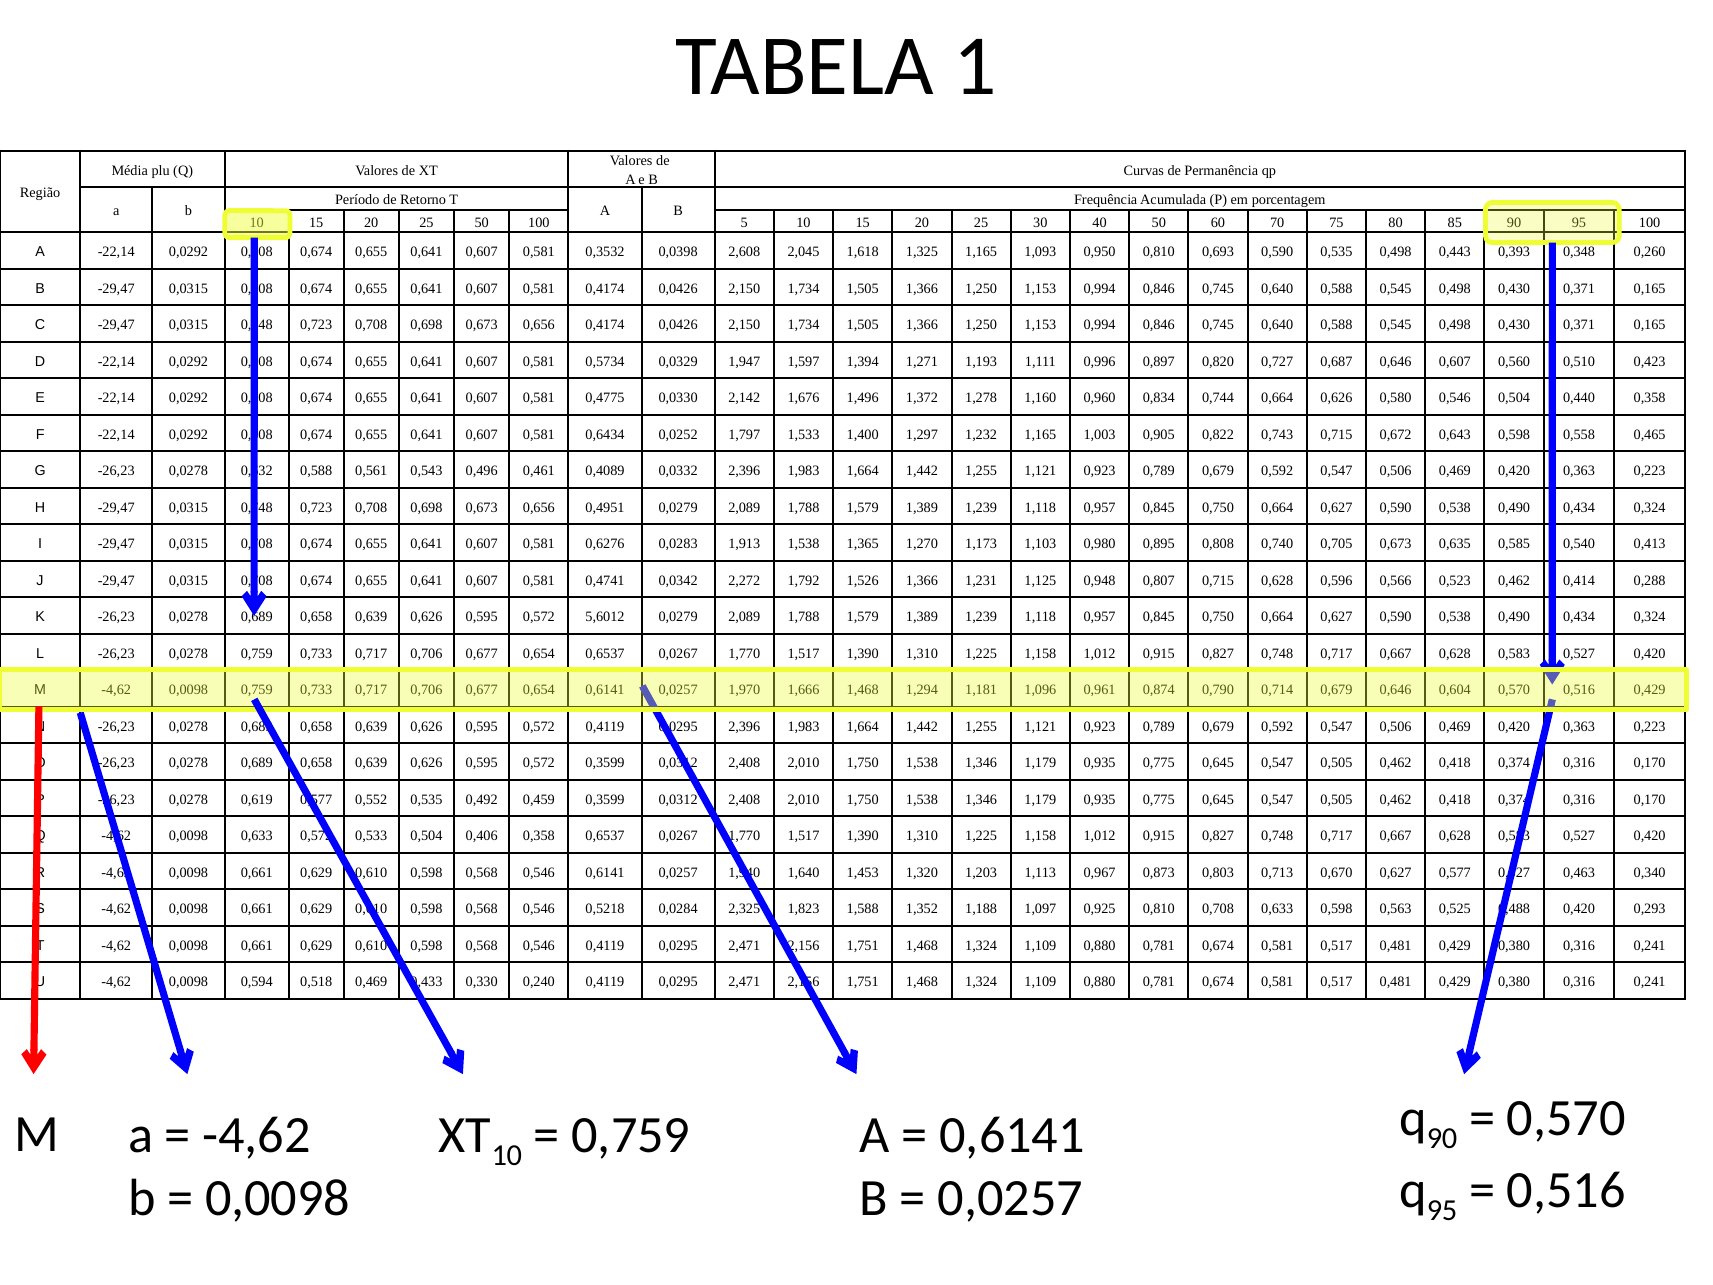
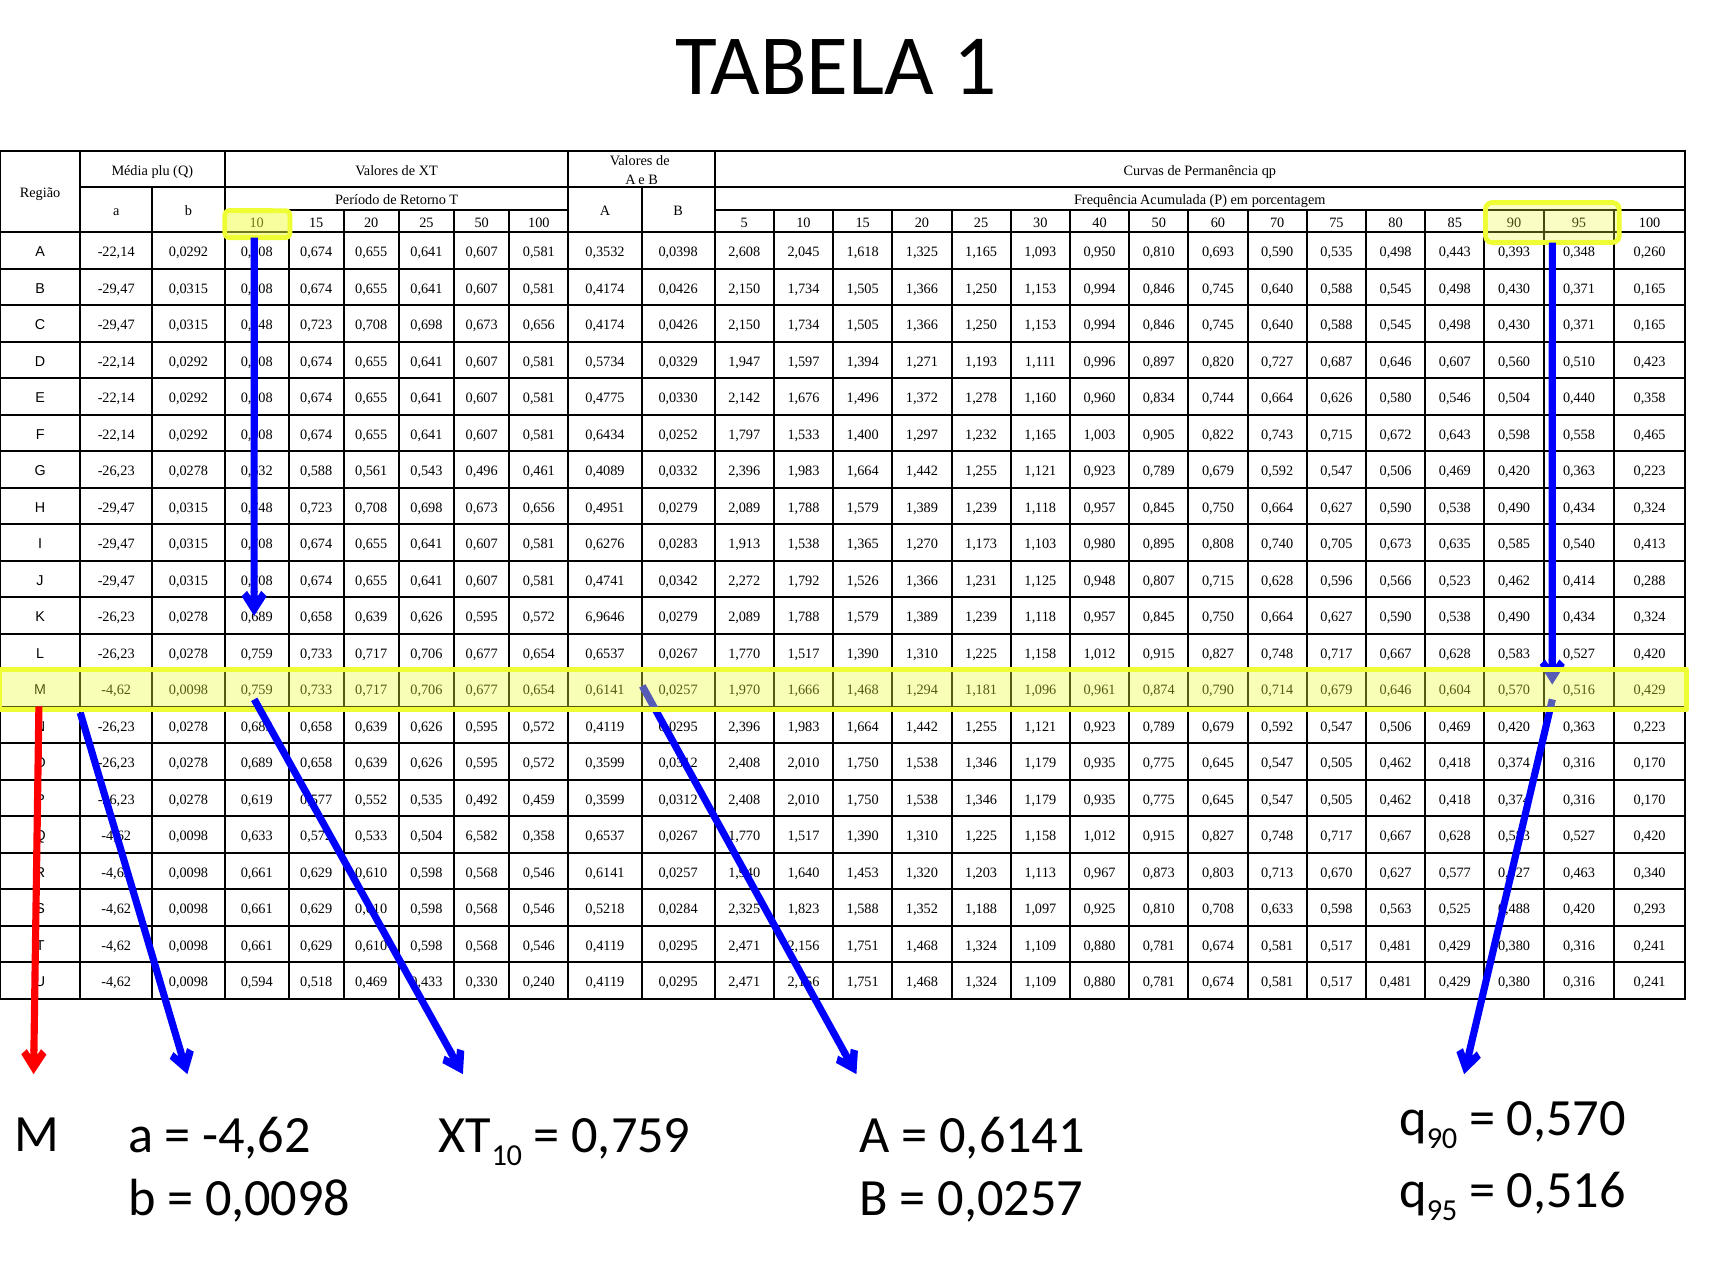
5,6012: 5,6012 -> 6,9646
0,406: 0,406 -> 6,582
